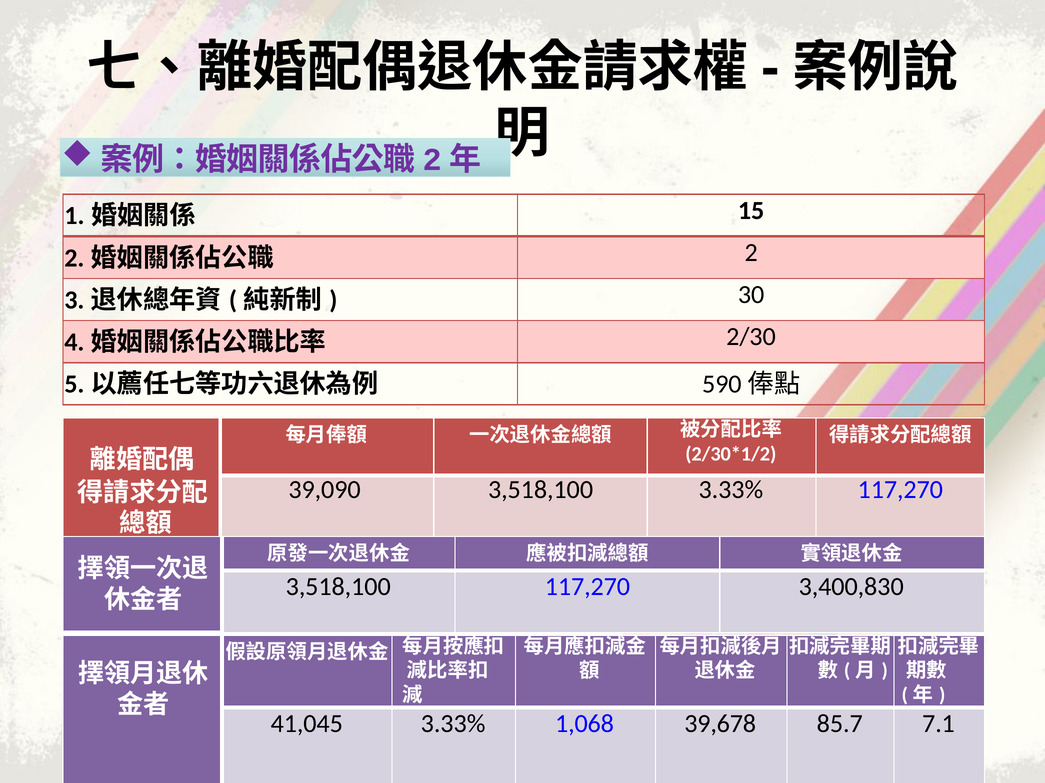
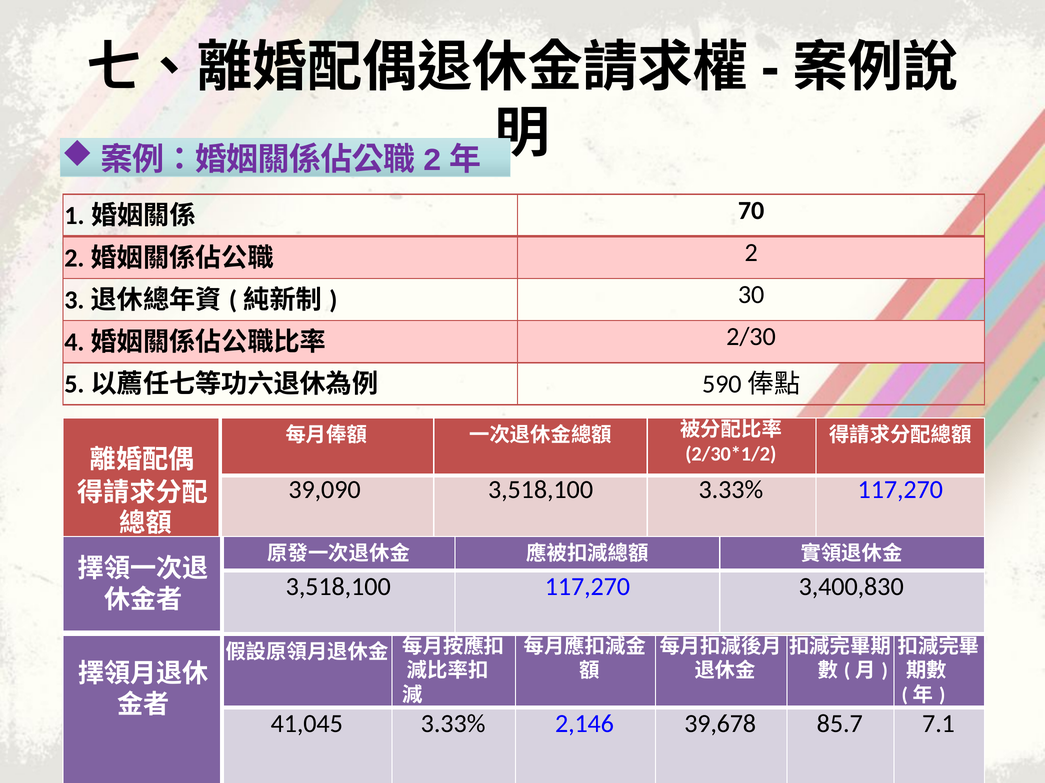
15: 15 -> 70
1,068: 1,068 -> 2,146
